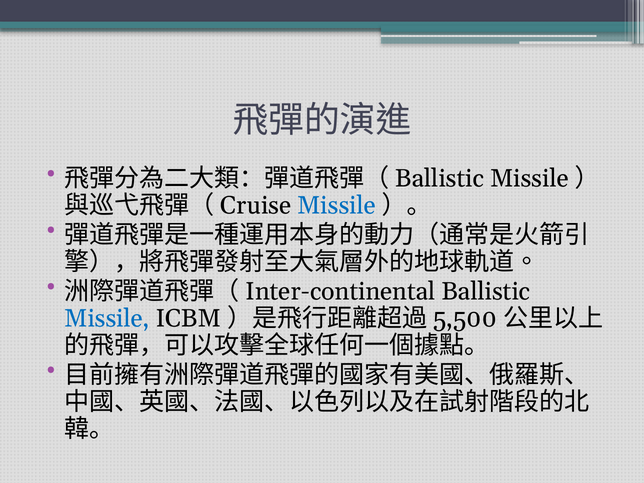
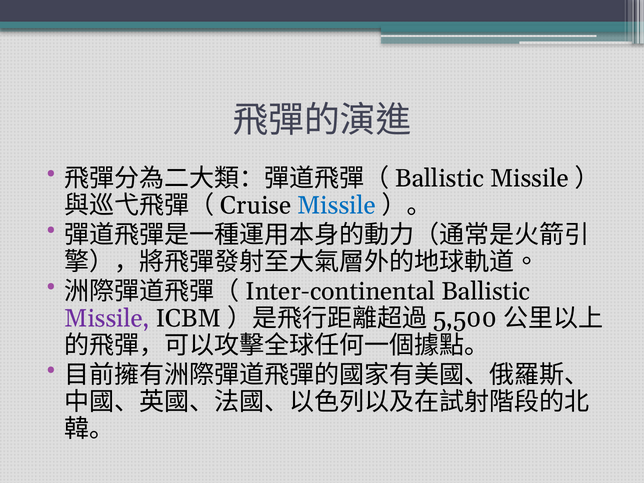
Missile at (107, 318) colour: blue -> purple
